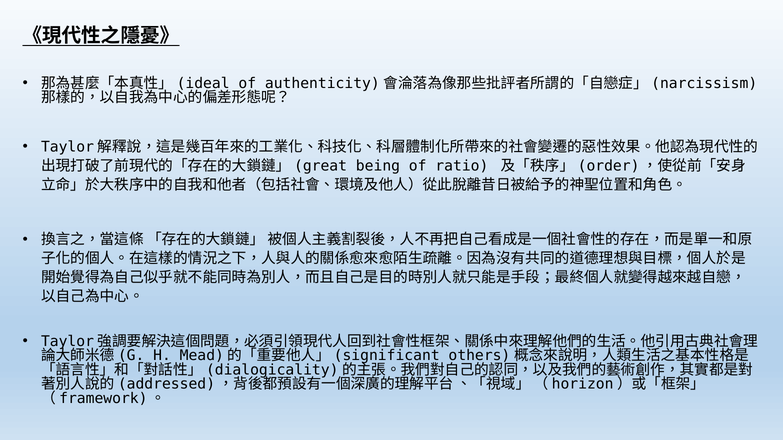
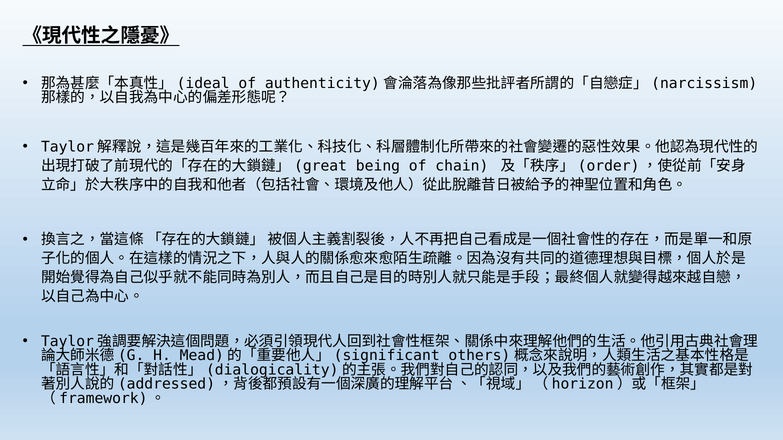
ratio: ratio -> chain
